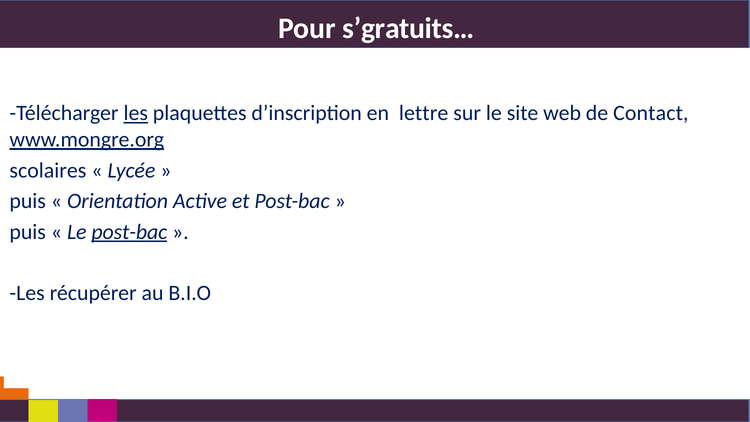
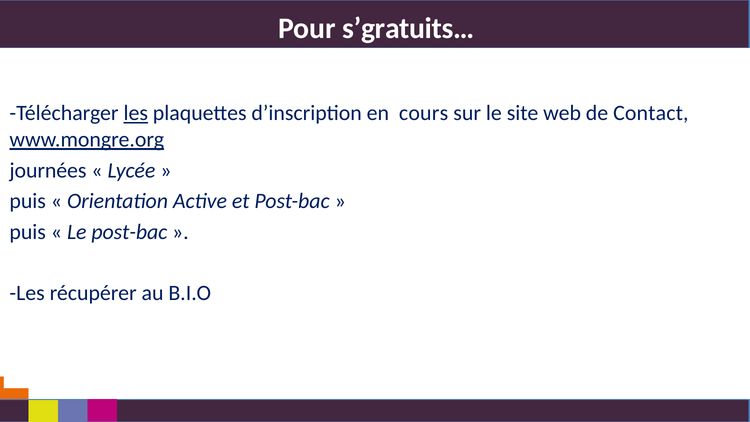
lettre: lettre -> cours
scolaires: scolaires -> journées
post-bac at (129, 232) underline: present -> none
